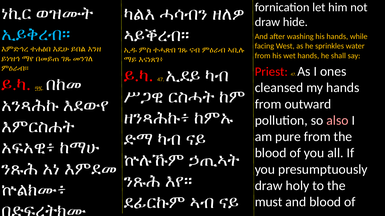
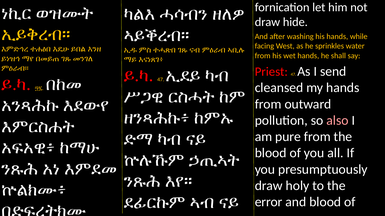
ኢይቅረብ። colour: light blue -> yellow
ones: ones -> send
must: must -> error
